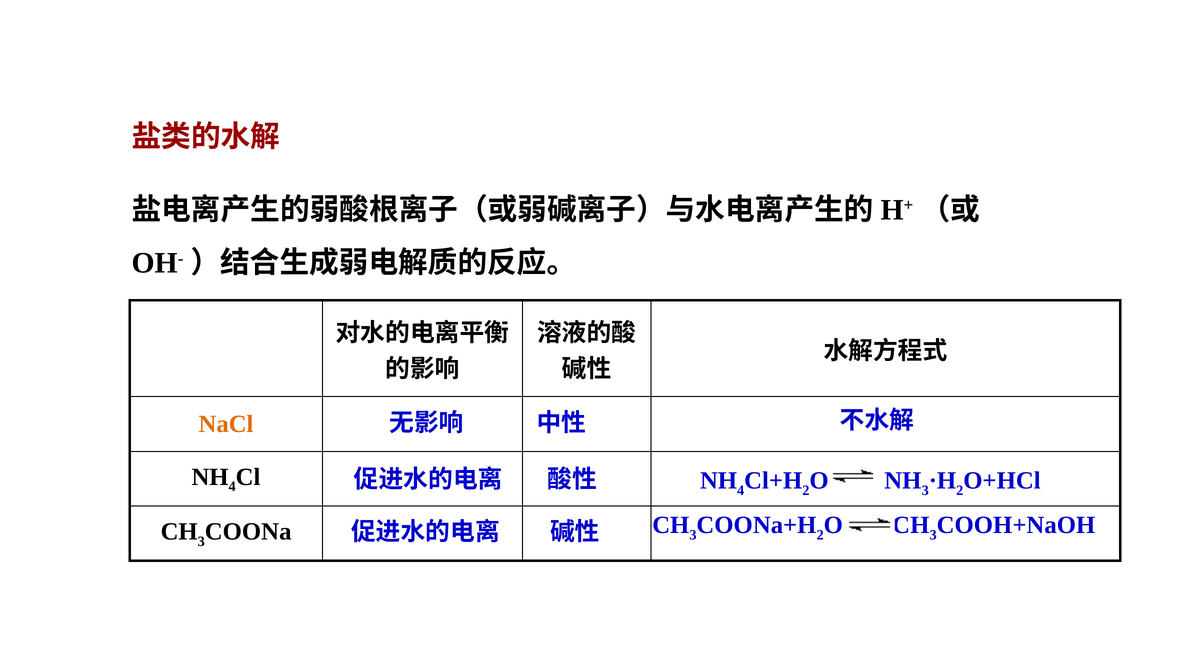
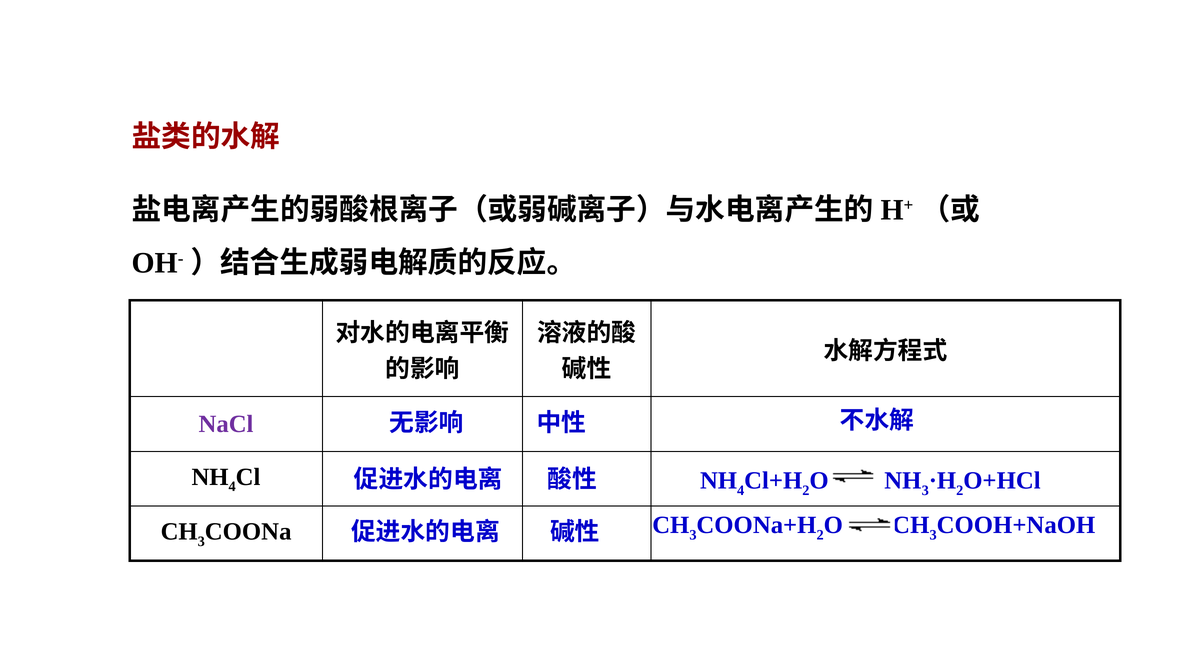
NaCl colour: orange -> purple
